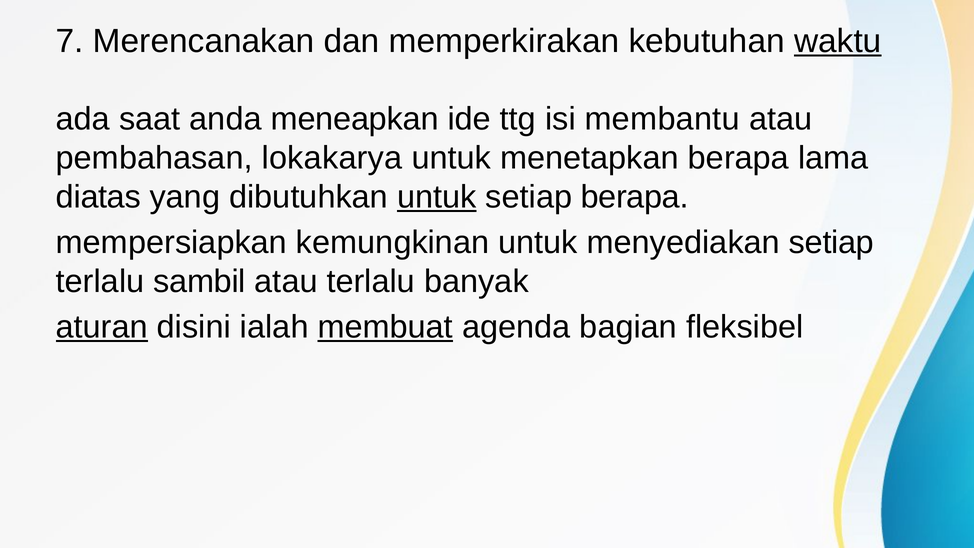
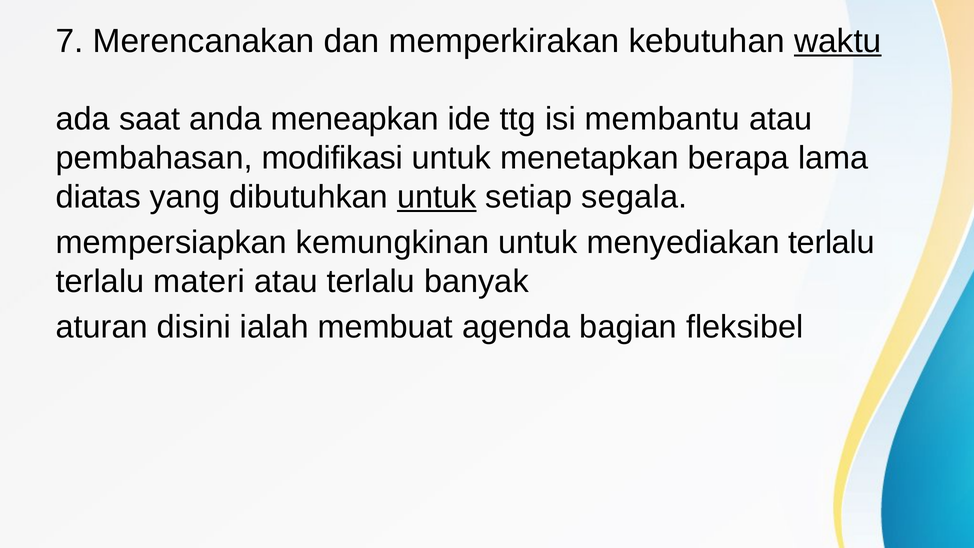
lokakarya: lokakarya -> modifikasi
setiap berapa: berapa -> segala
menyediakan setiap: setiap -> terlalu
sambil: sambil -> materi
aturan underline: present -> none
membuat underline: present -> none
